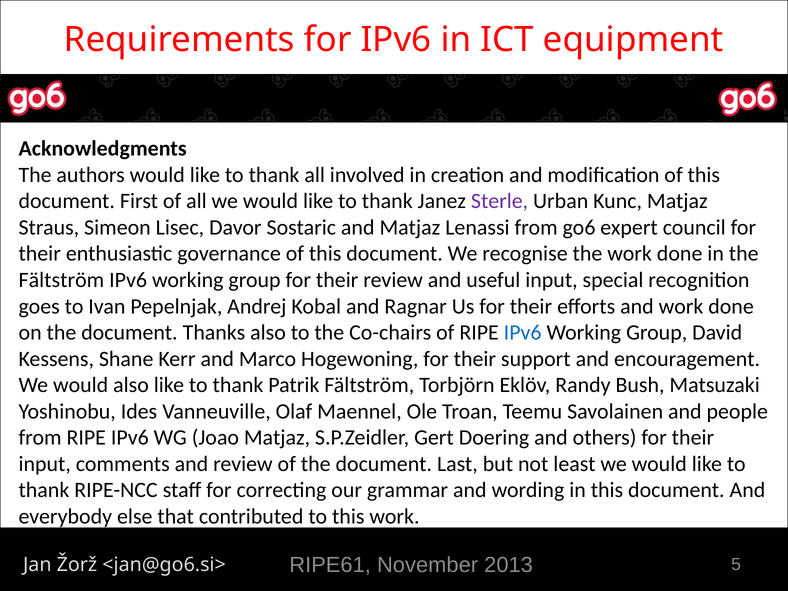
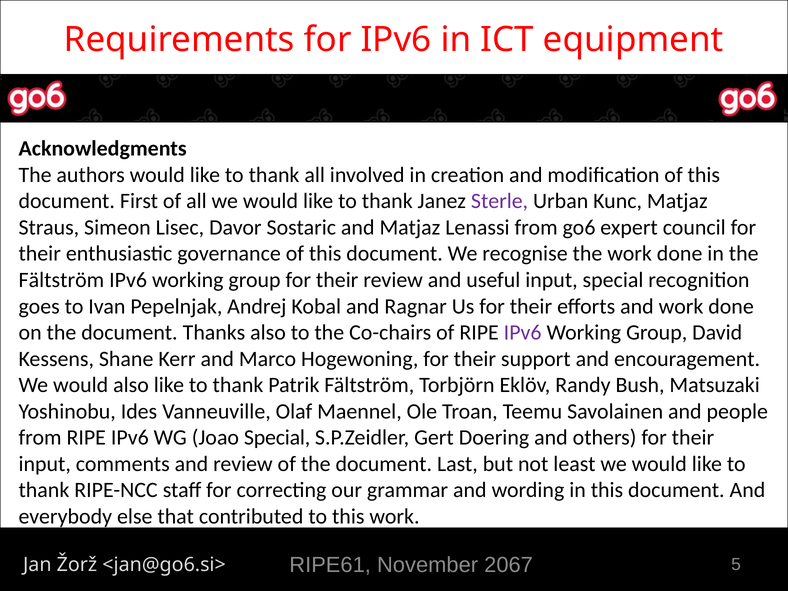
IPv6 at (523, 333) colour: blue -> purple
Joao Matjaz: Matjaz -> Special
2013: 2013 -> 2067
